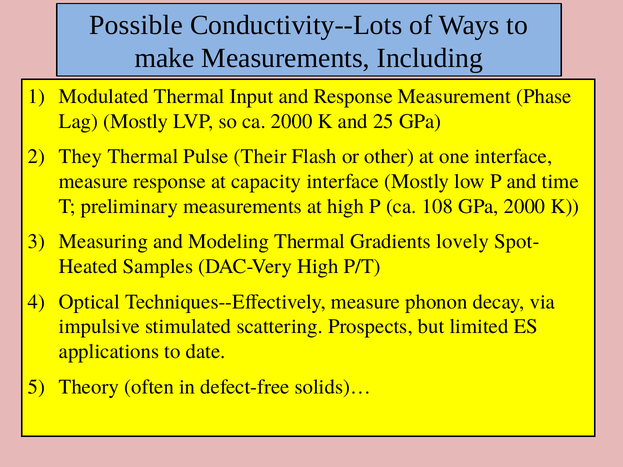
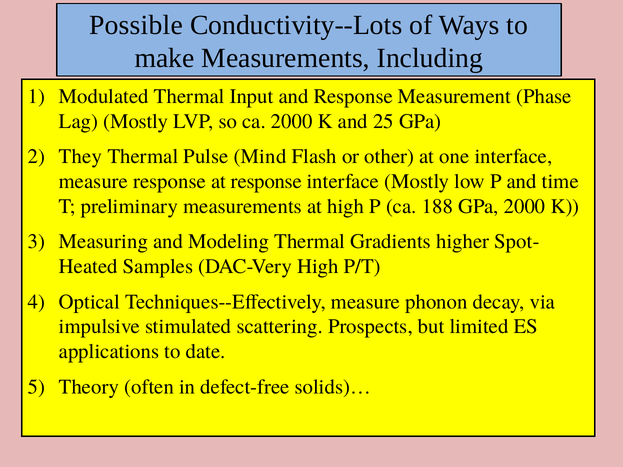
Their: Their -> Mind
at capacity: capacity -> response
108: 108 -> 188
lovely: lovely -> higher
